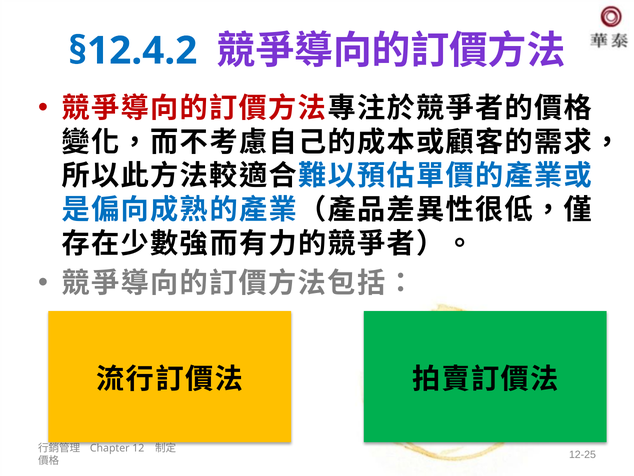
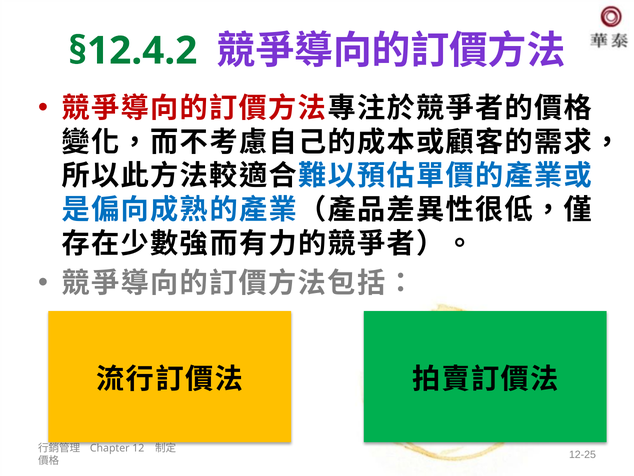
§12.4.2 colour: blue -> green
